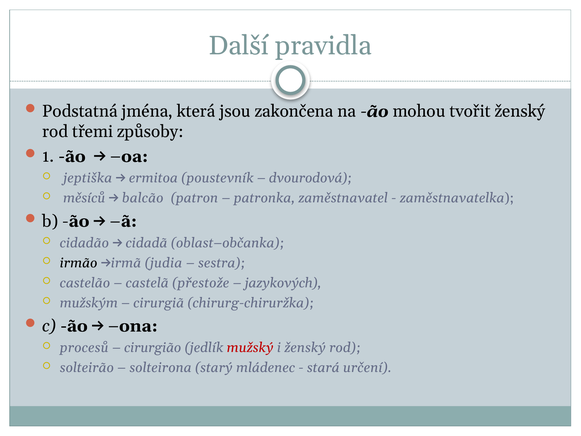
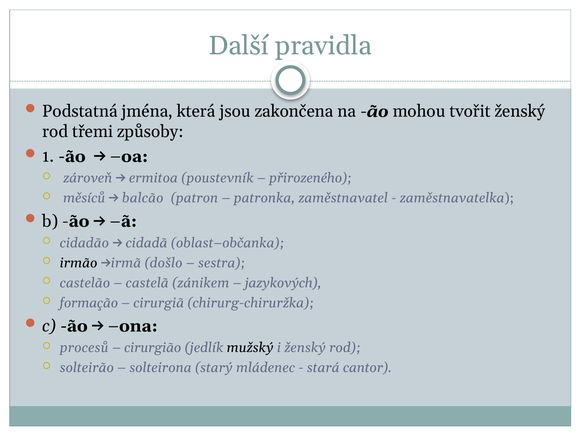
jeptiška: jeptiška -> zároveň
dvourodová: dvourodová -> přirozeného
judia: judia -> došlo
přestože: přestože -> zánikem
mužským: mužským -> formação
mužský colour: red -> black
určení: určení -> cantor
